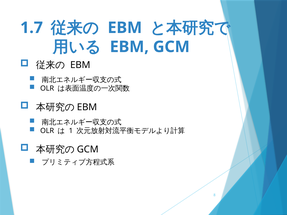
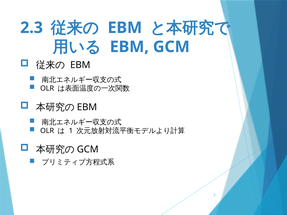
1.7: 1.7 -> 2.3
